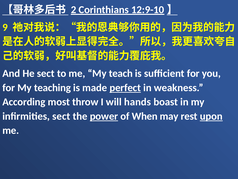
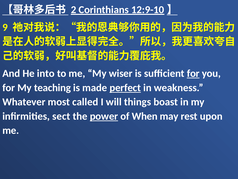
He sect: sect -> into
teach: teach -> wiser
for at (193, 73) underline: none -> present
According: According -> Whatever
throw: throw -> called
hands: hands -> things
upon underline: present -> none
